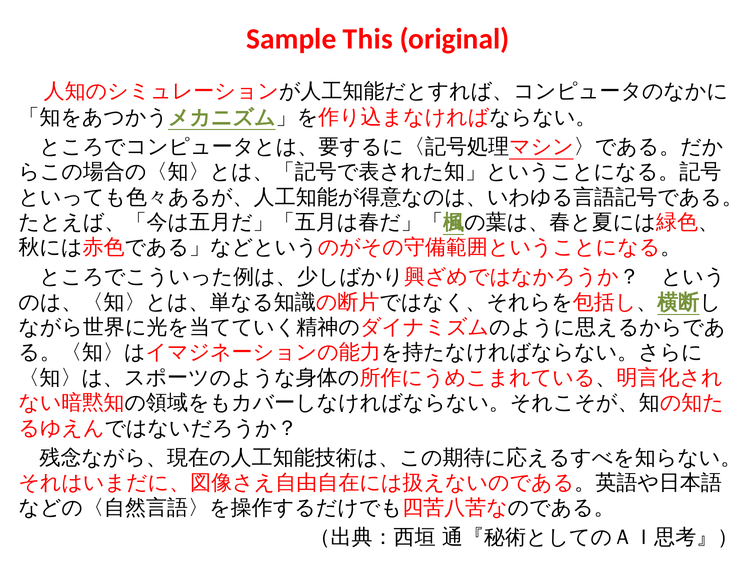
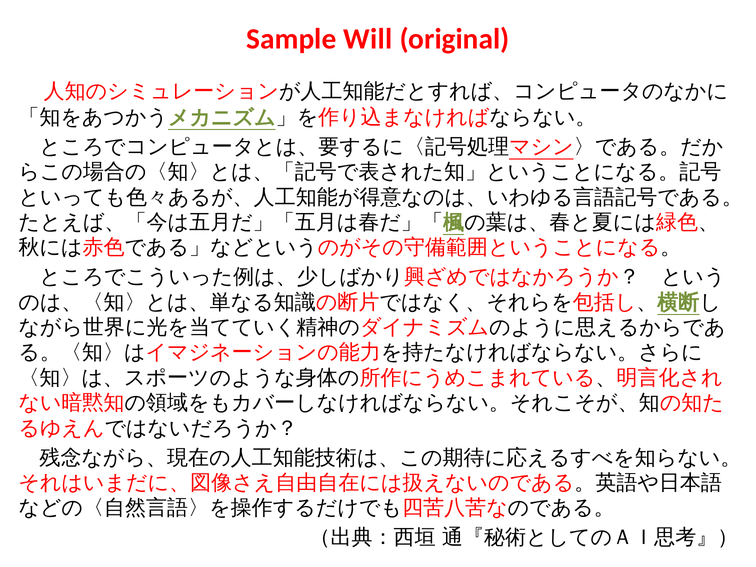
This: This -> Will
